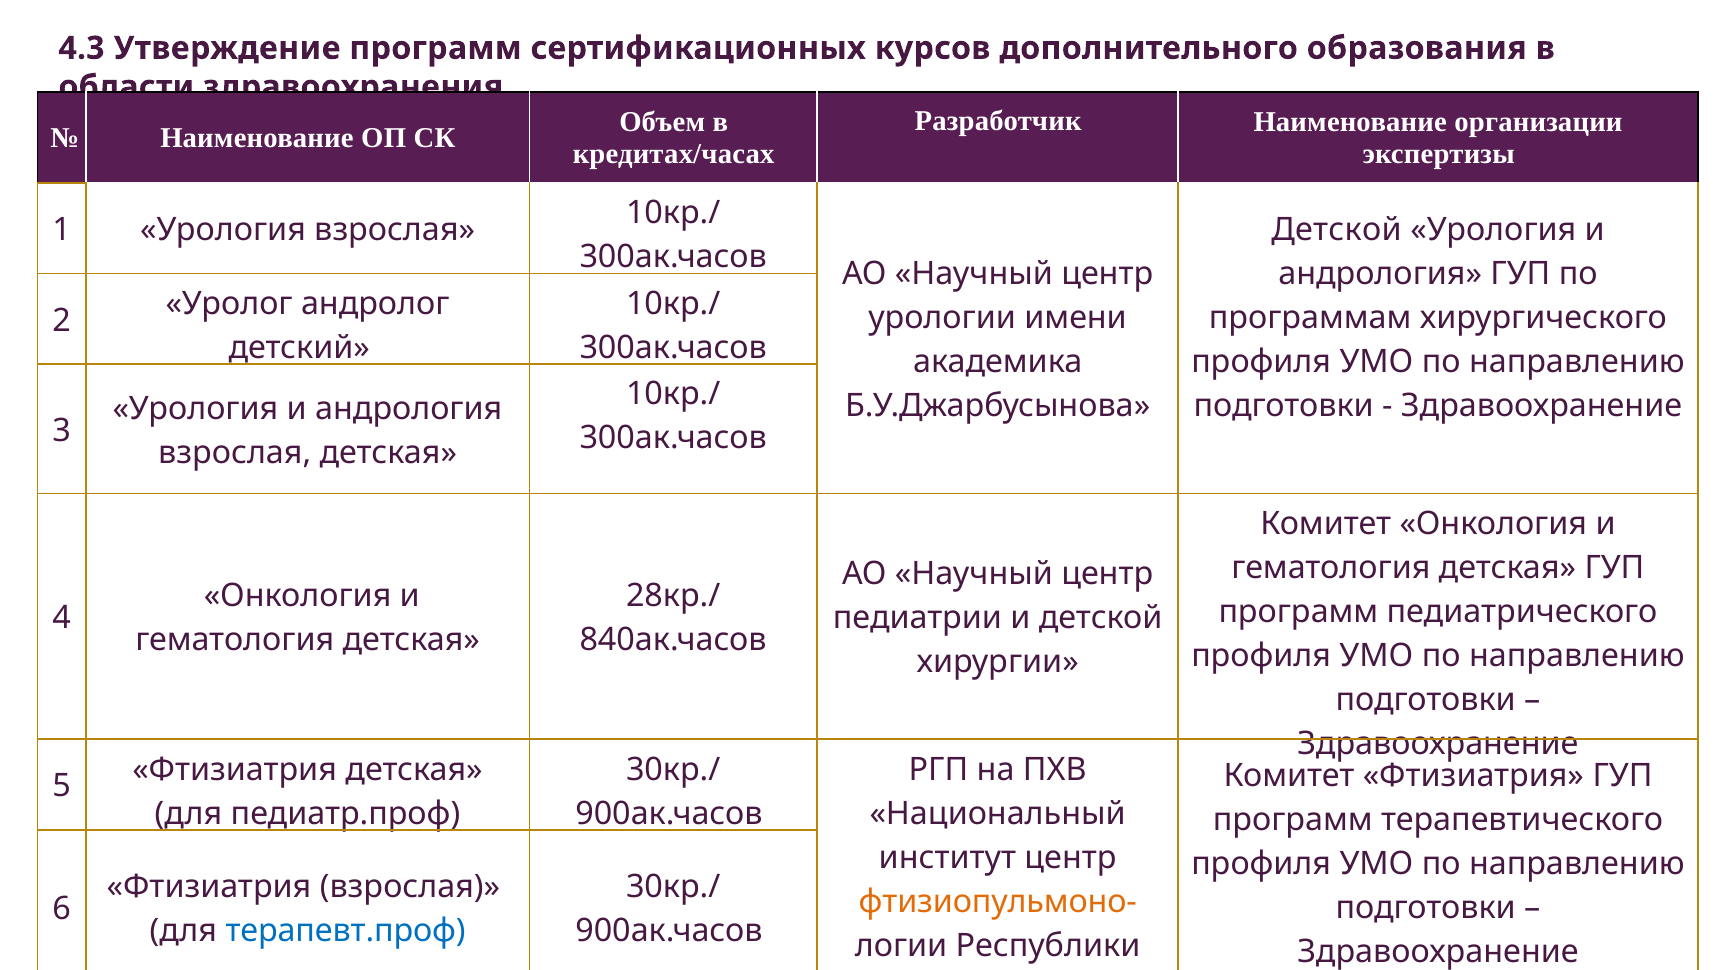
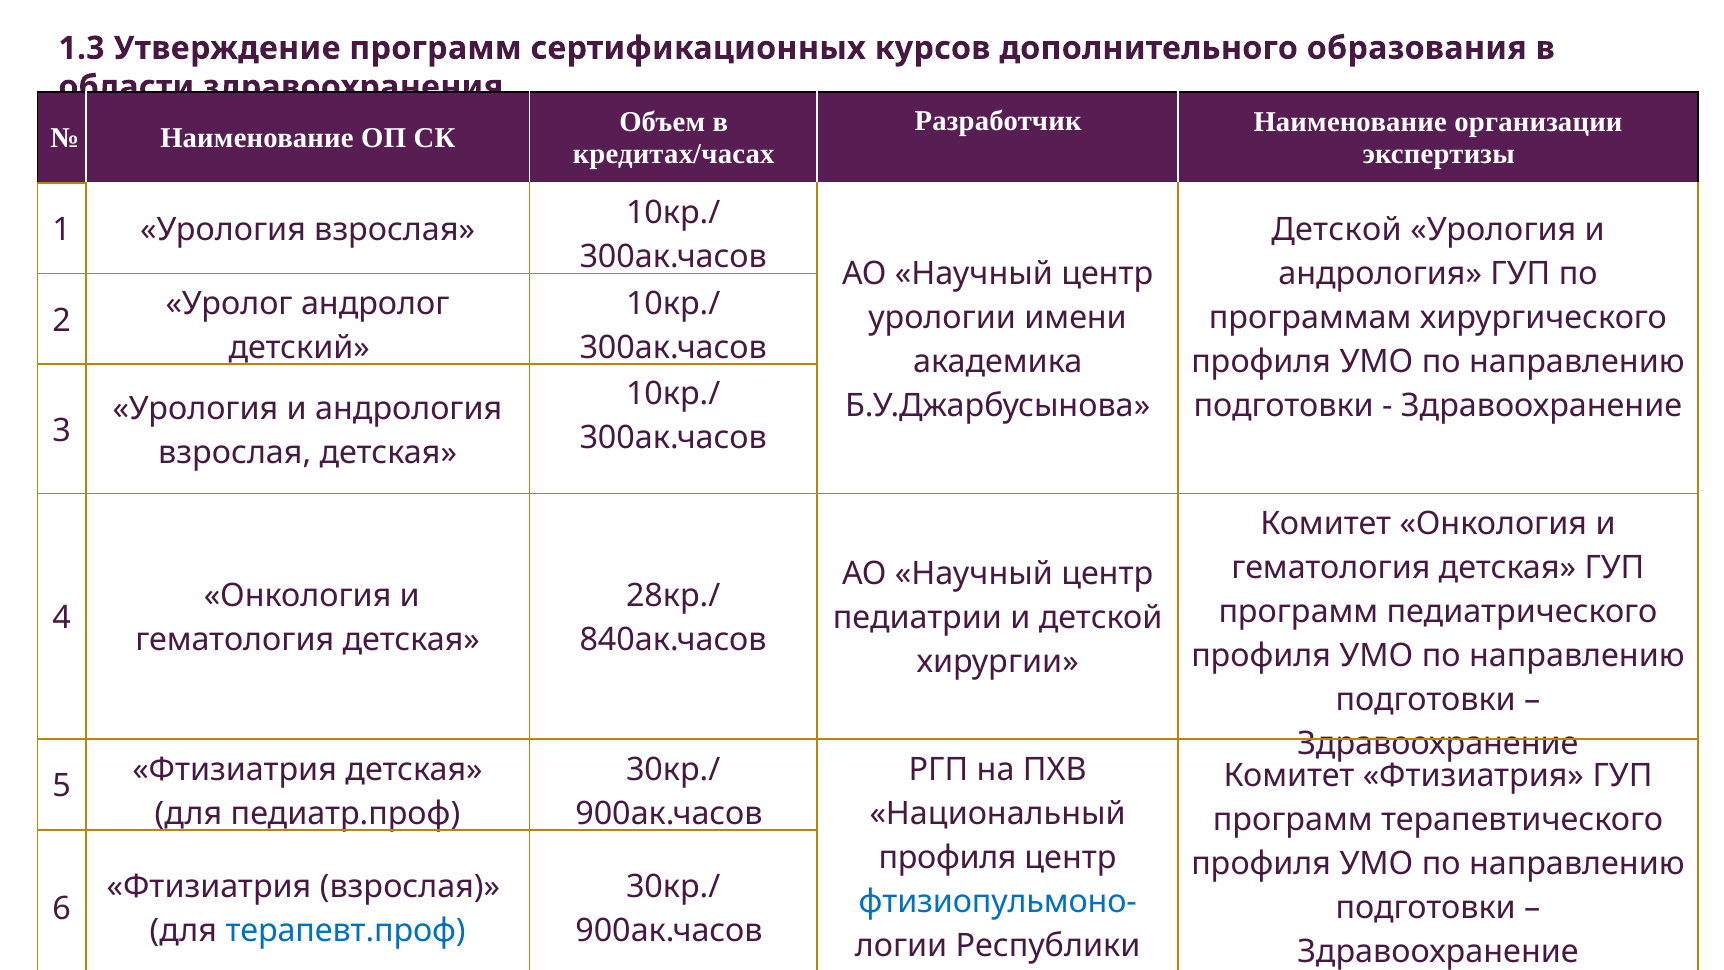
4.3: 4.3 -> 1.3
институт at (947, 857): институт -> профиля
фтизиопульмоно- colour: orange -> blue
